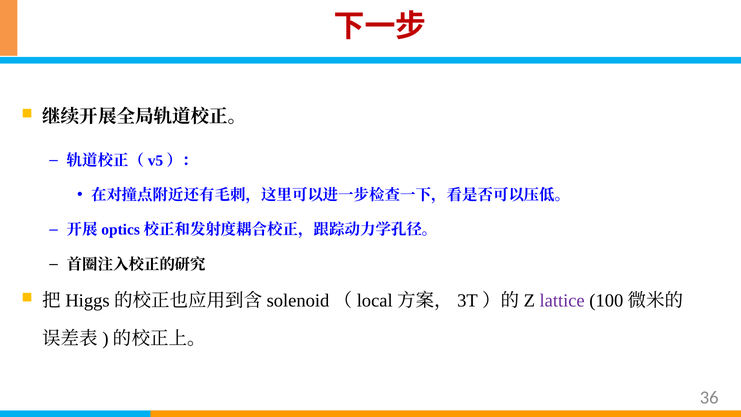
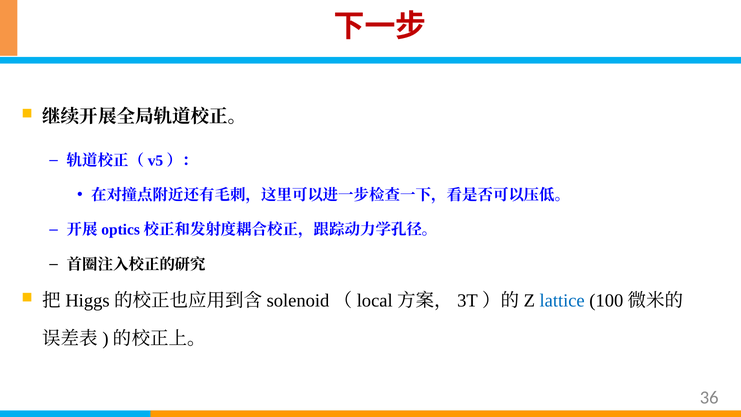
lattice colour: purple -> blue
